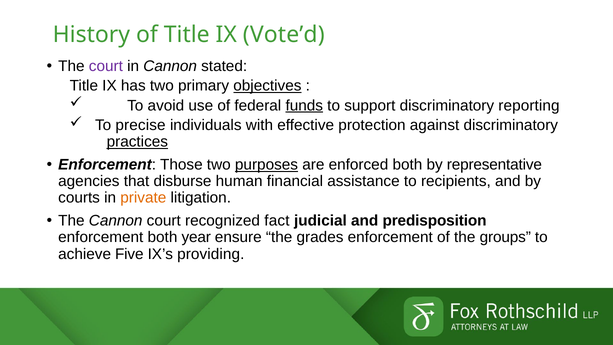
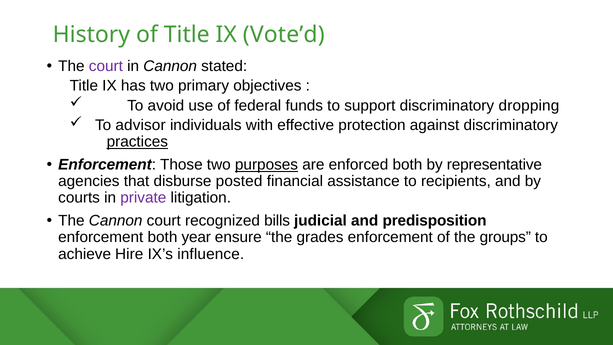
objectives underline: present -> none
funds underline: present -> none
reporting: reporting -> dropping
precise: precise -> advisor
human: human -> posted
private colour: orange -> purple
fact: fact -> bills
Five: Five -> Hire
providing: providing -> influence
